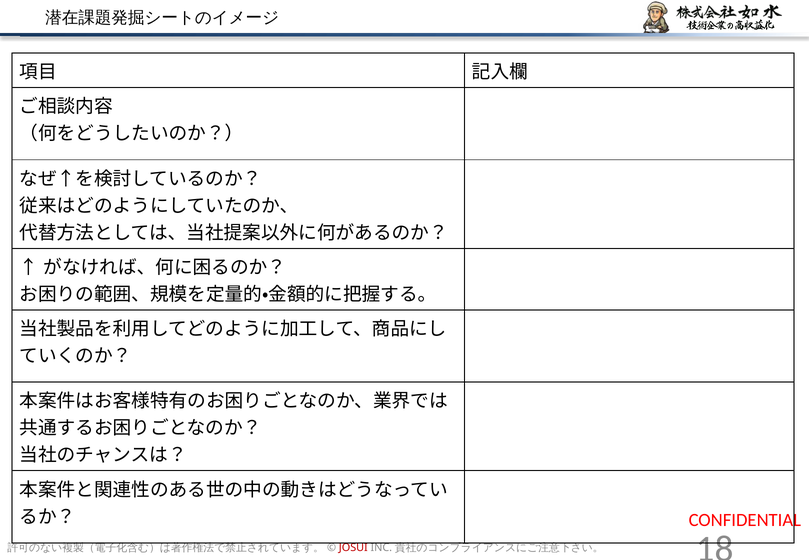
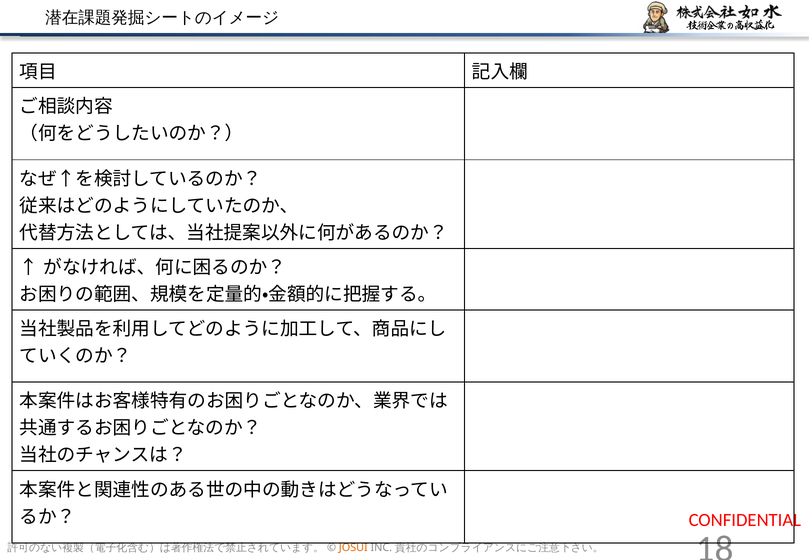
JOSUI colour: red -> orange
